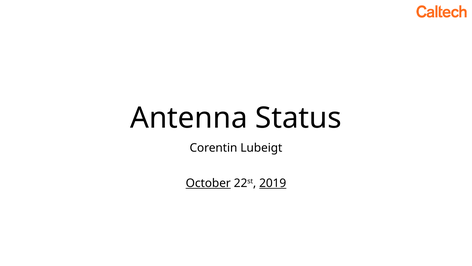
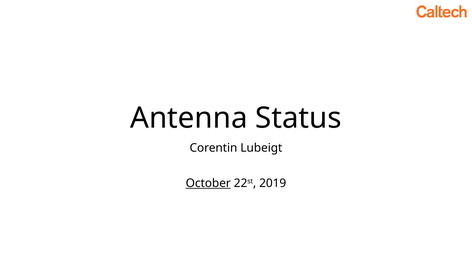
2019 underline: present -> none
